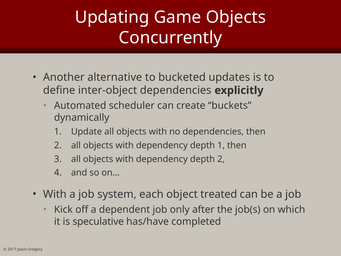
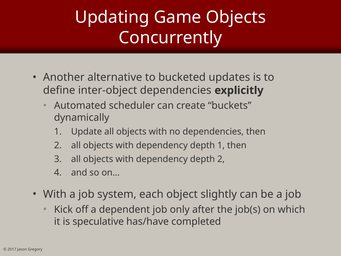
treated: treated -> slightly
